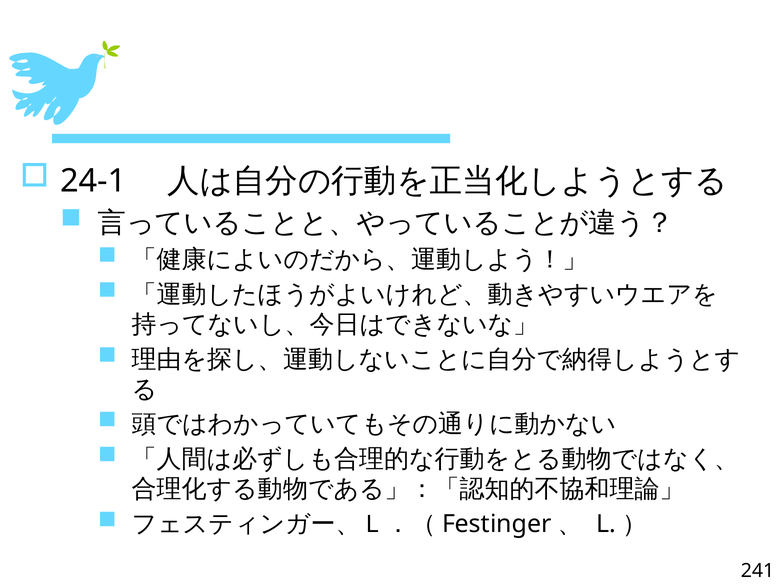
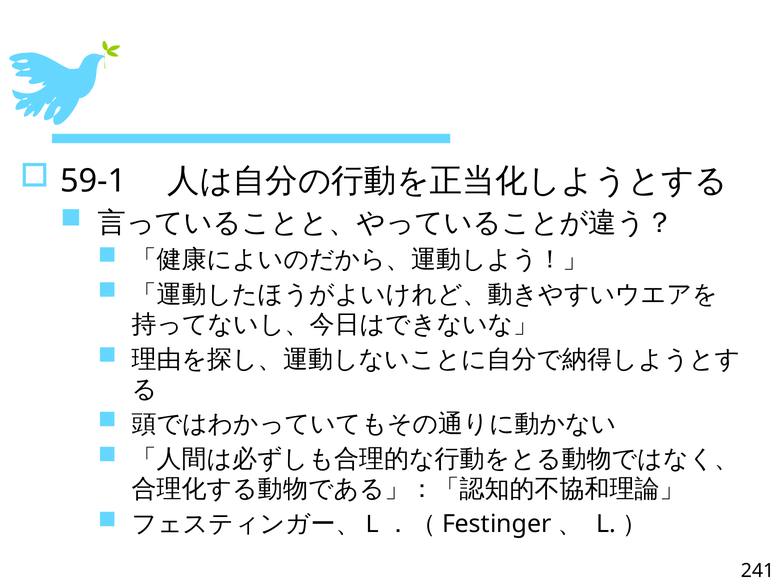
24-1: 24-1 -> 59-1
